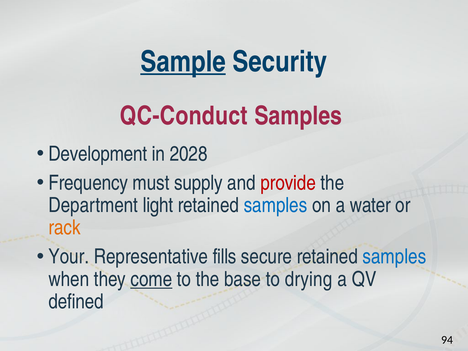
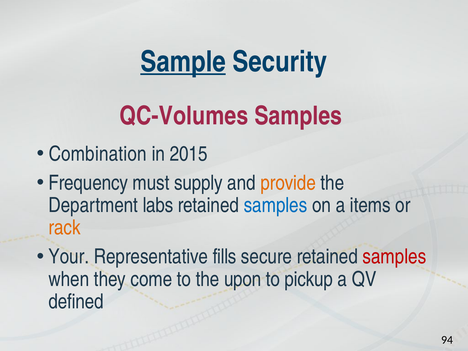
QC-Conduct: QC-Conduct -> QC-Volumes
Development: Development -> Combination
2028: 2028 -> 2015
provide colour: red -> orange
light: light -> labs
water: water -> items
samples at (394, 257) colour: blue -> red
come underline: present -> none
base: base -> upon
drying: drying -> pickup
